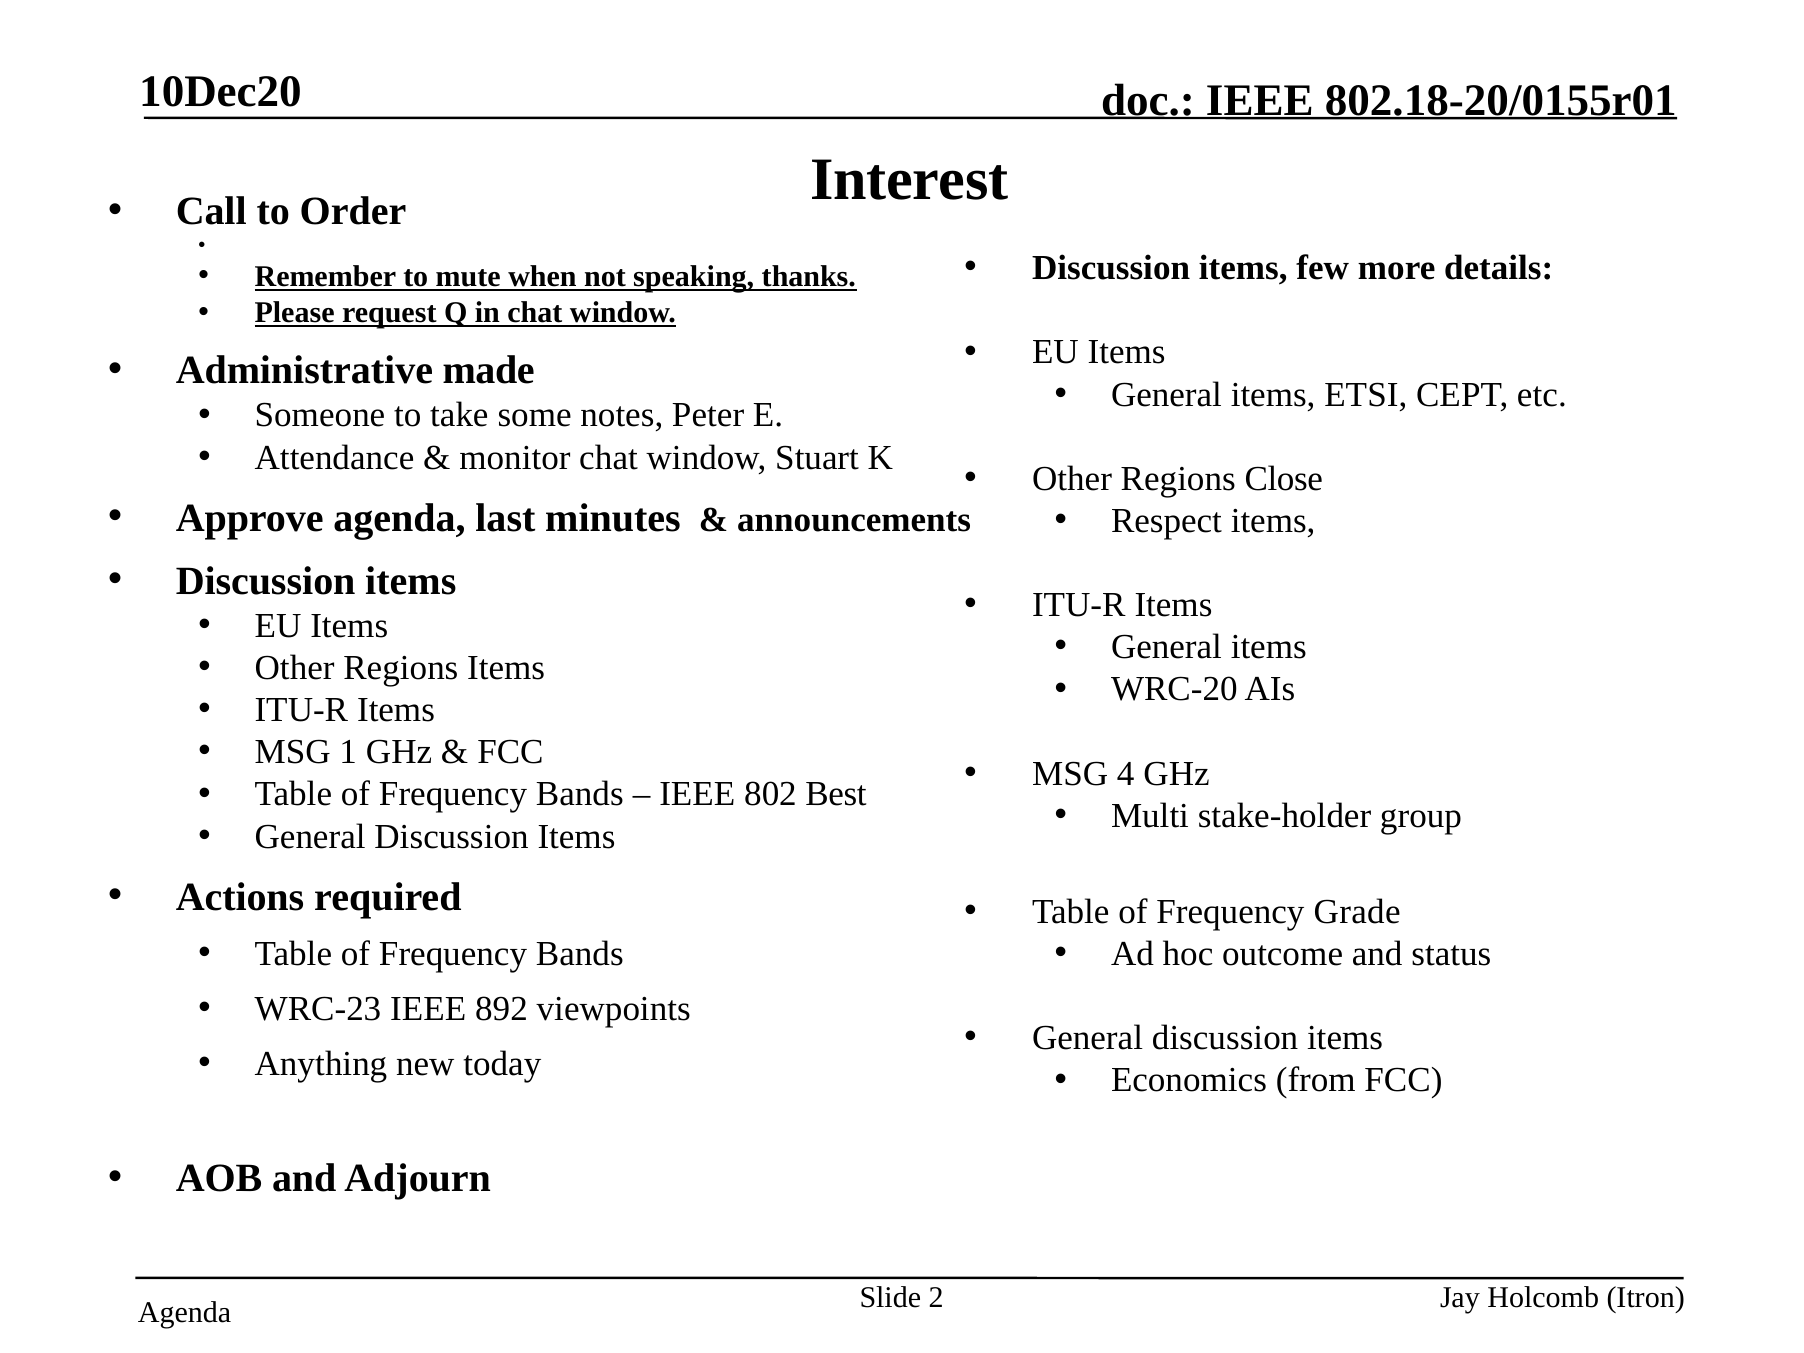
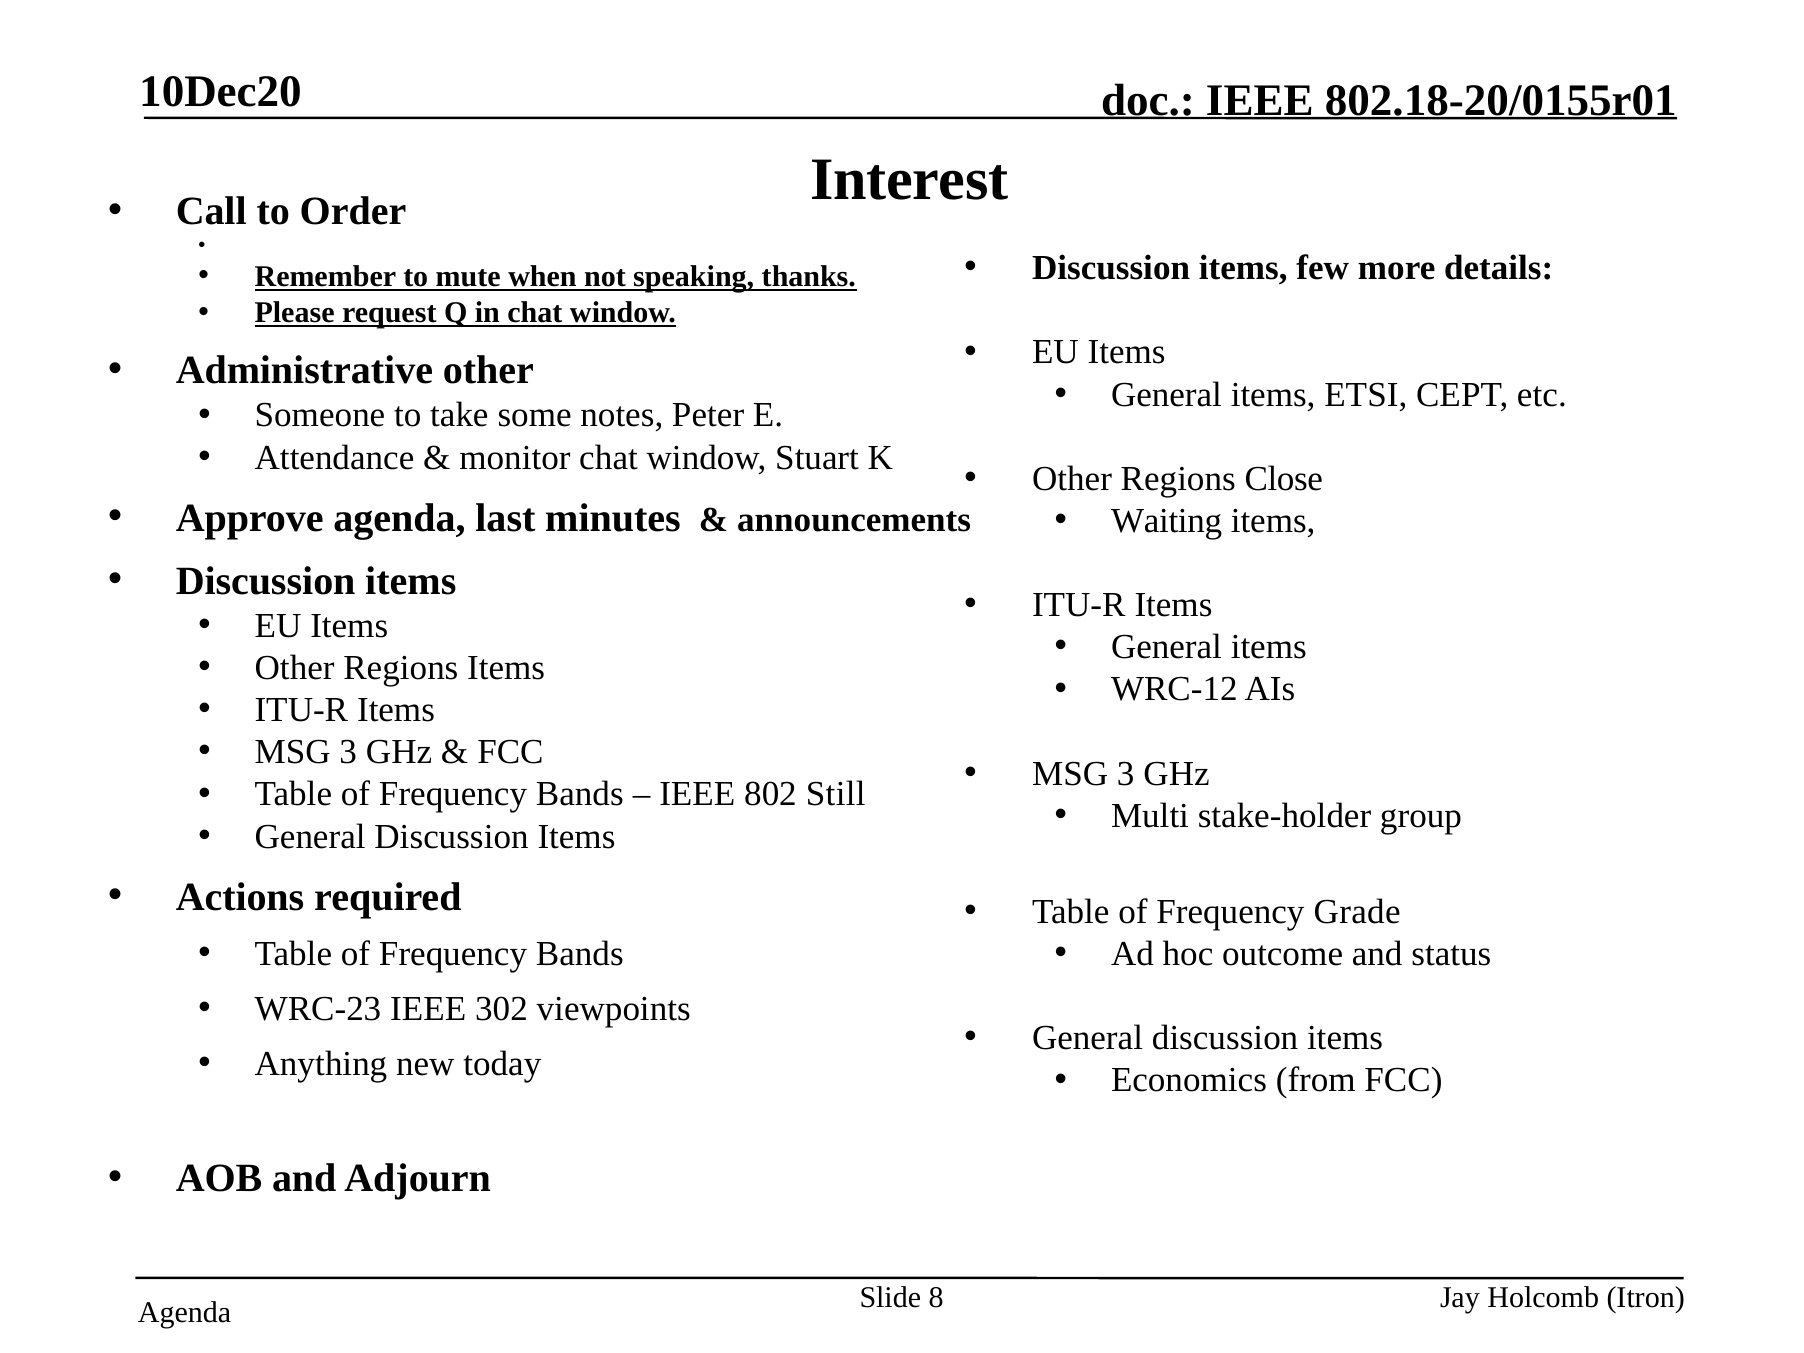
Administrative made: made -> other
Respect: Respect -> Waiting
WRC-20: WRC-20 -> WRC-12
1 at (348, 752): 1 -> 3
4 at (1126, 774): 4 -> 3
Best: Best -> Still
892: 892 -> 302
2: 2 -> 8
